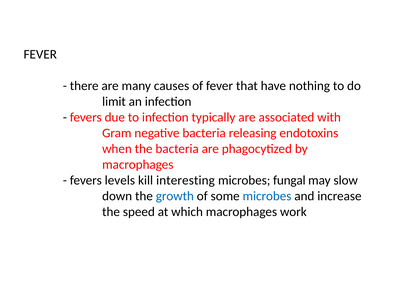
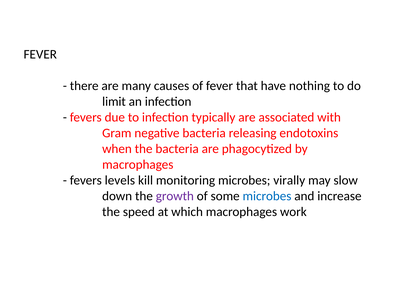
interesting: interesting -> monitoring
fungal: fungal -> virally
growth colour: blue -> purple
